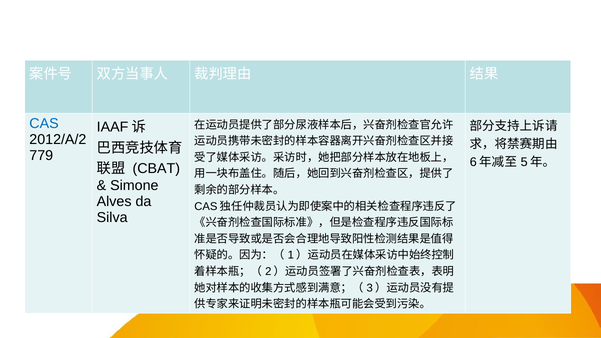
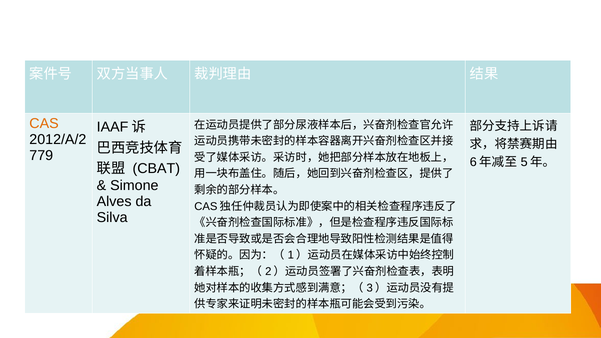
CAS colour: blue -> orange
